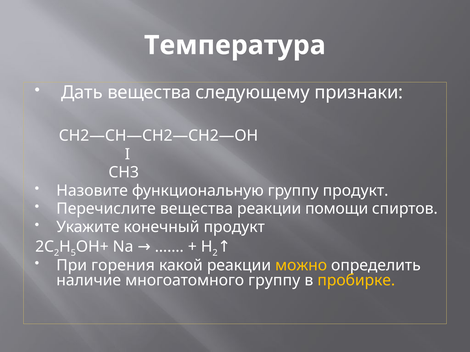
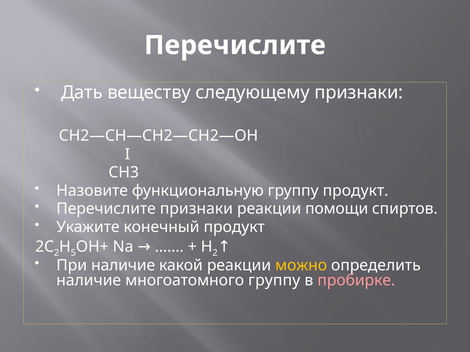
Температура at (235, 45): Температура -> Перечислите
Дать вещества: вещества -> веществу
Перечислите вещества: вещества -> признаки
При горения: горения -> наличие
пробирке colour: yellow -> pink
